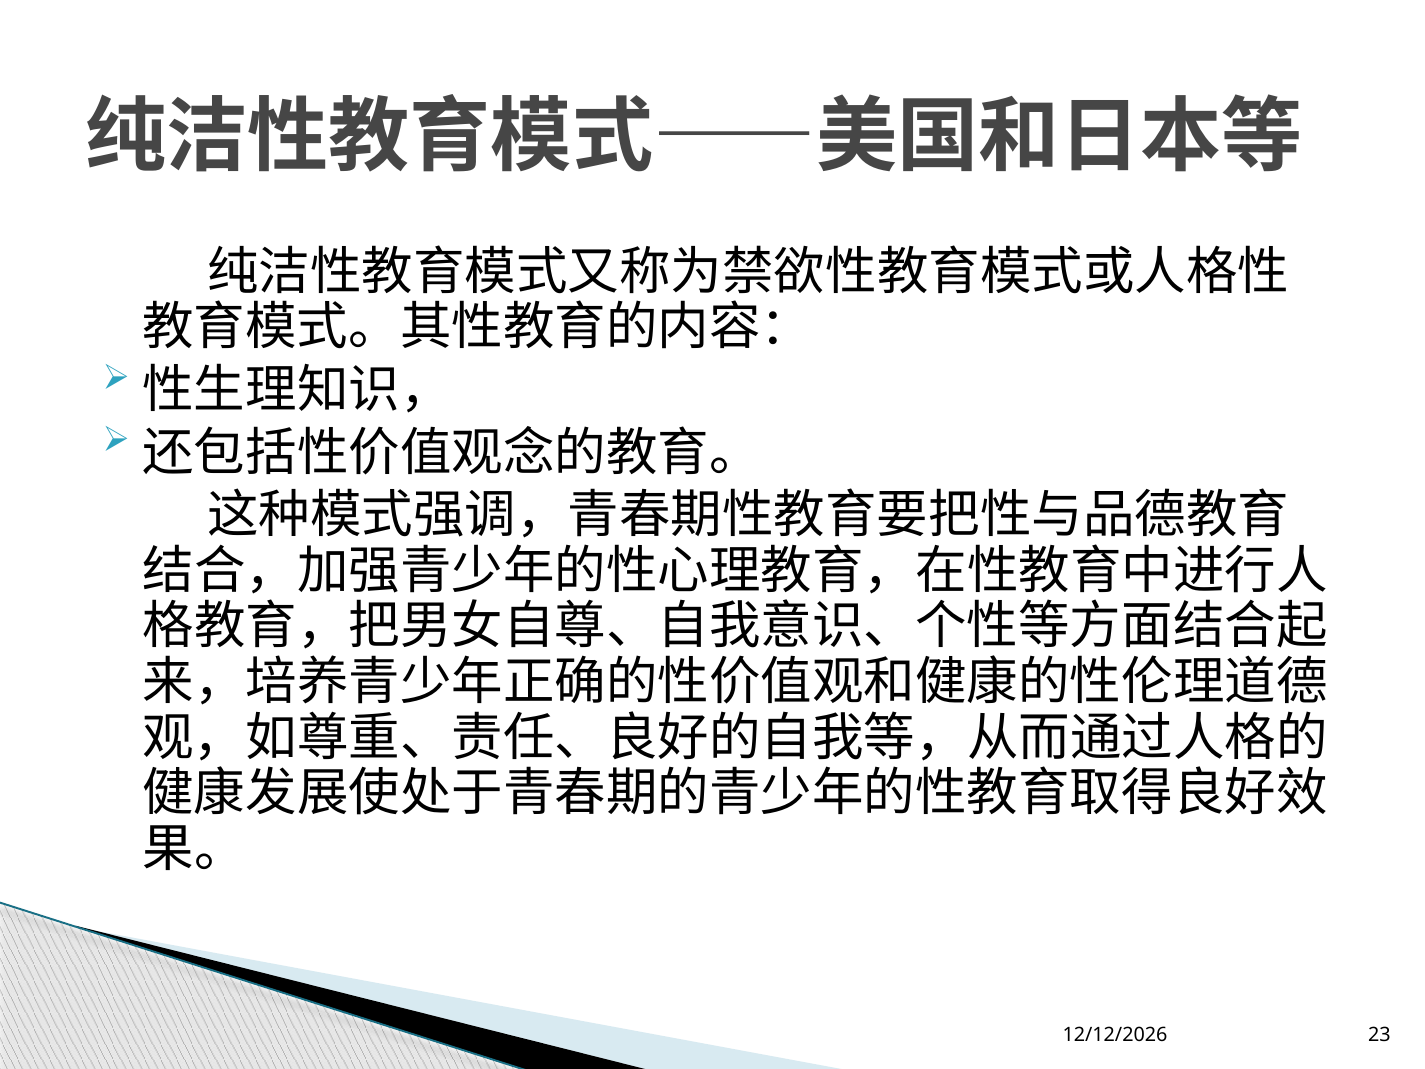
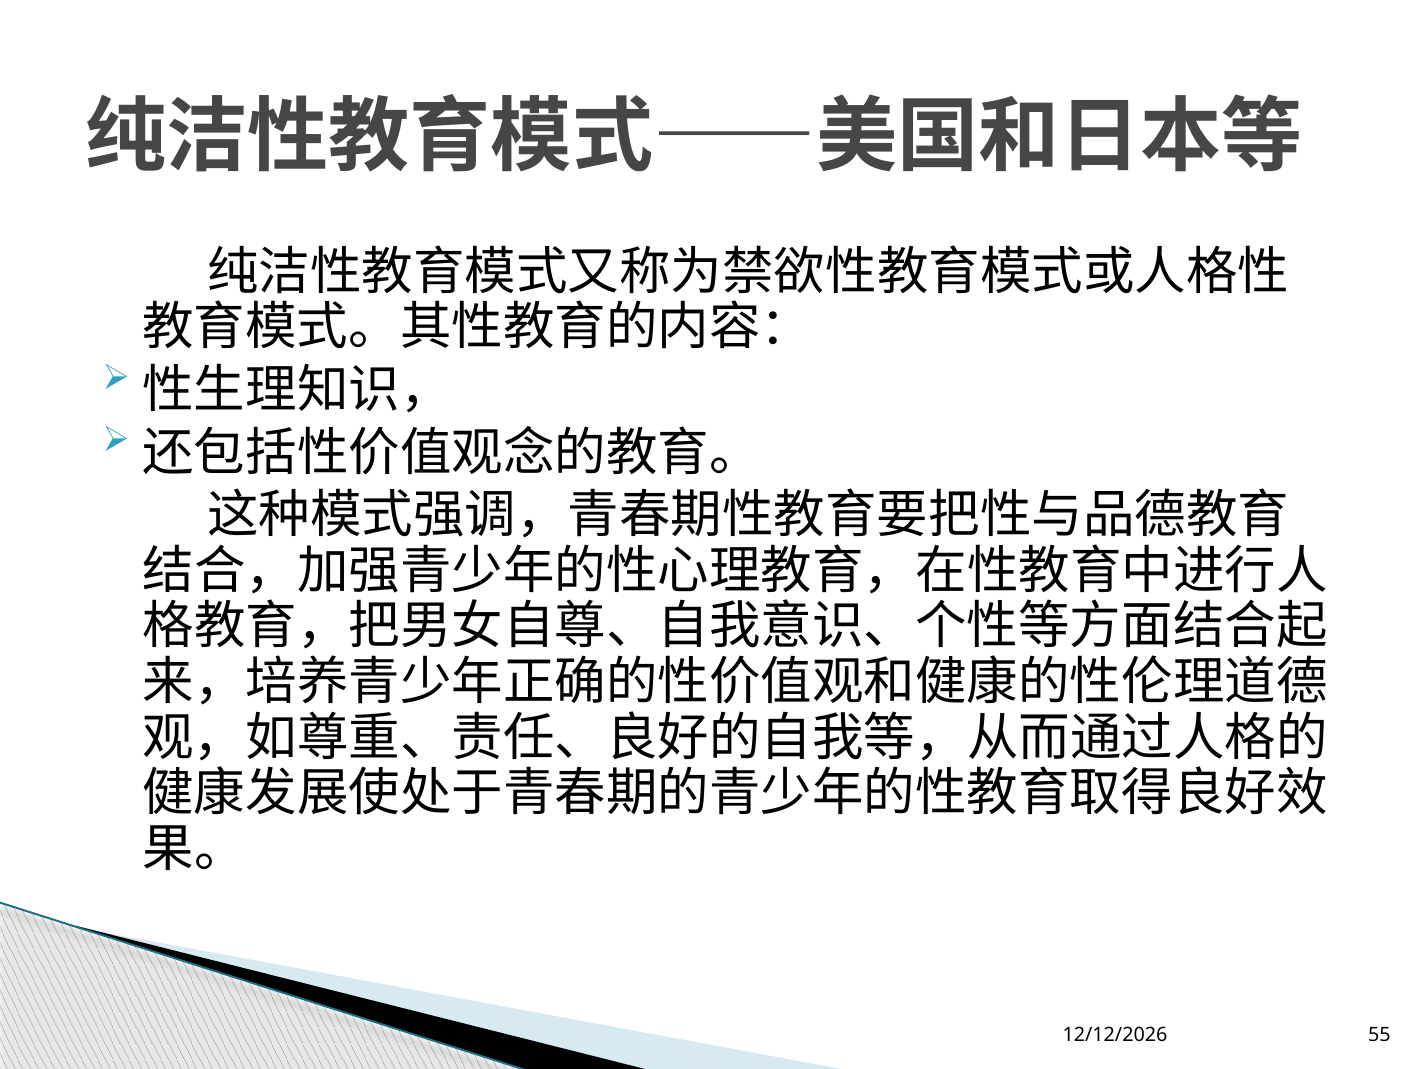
23: 23 -> 55
